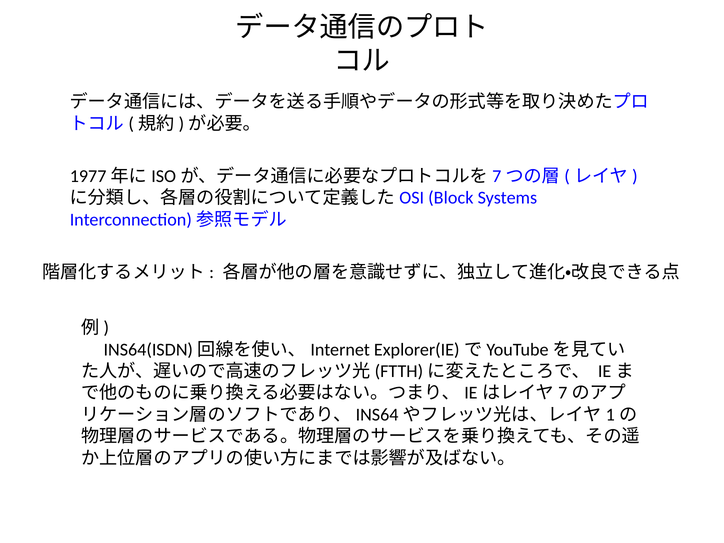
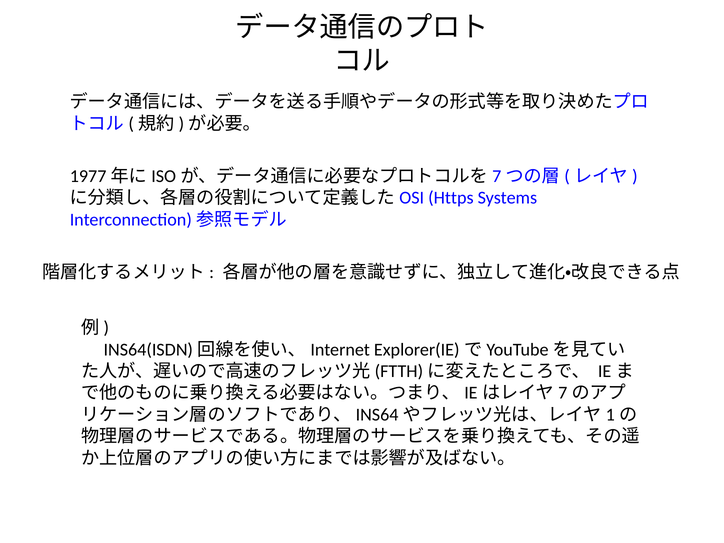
Block: Block -> Https
